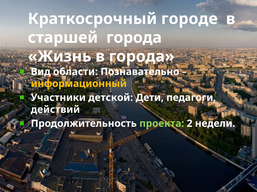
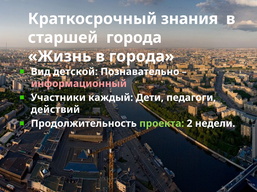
городе: городе -> знания
области: области -> детской
информационный colour: yellow -> pink
детской: детской -> каждый
